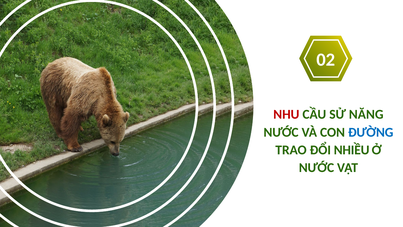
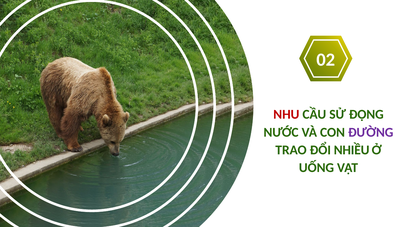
NĂNG: NĂNG -> ĐỘNG
ĐƯỜNG colour: blue -> purple
NƯỚC at (317, 168): NƯỚC -> UỐNG
